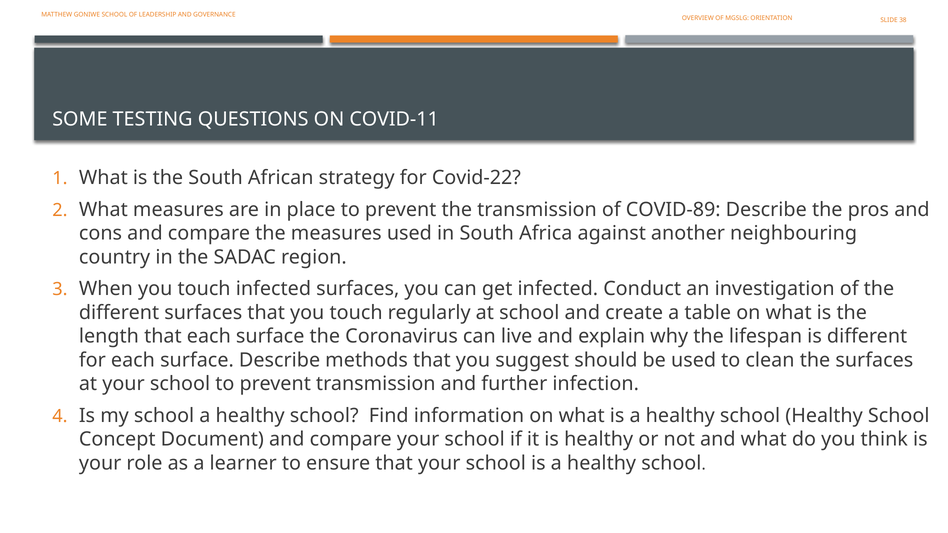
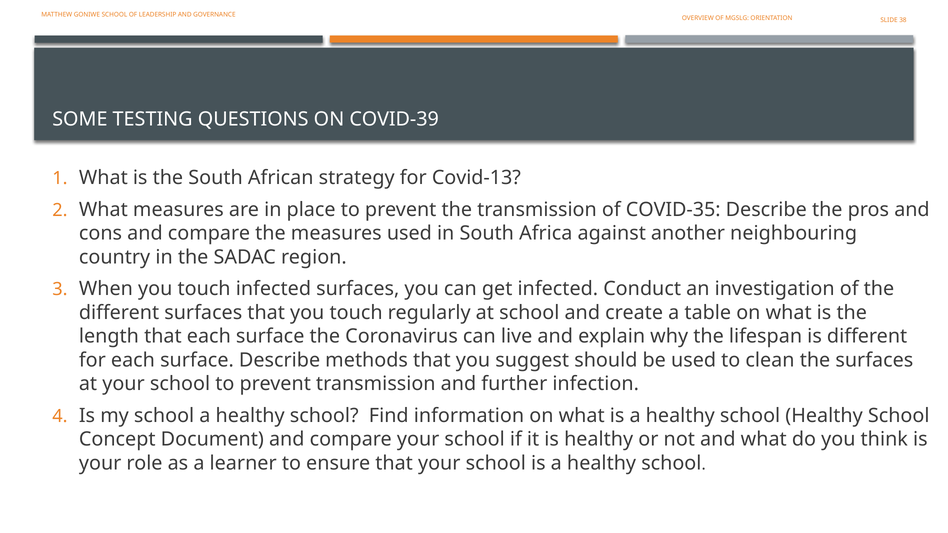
COVID-11: COVID-11 -> COVID-39
Covid-22: Covid-22 -> Covid-13
COVID-89: COVID-89 -> COVID-35
